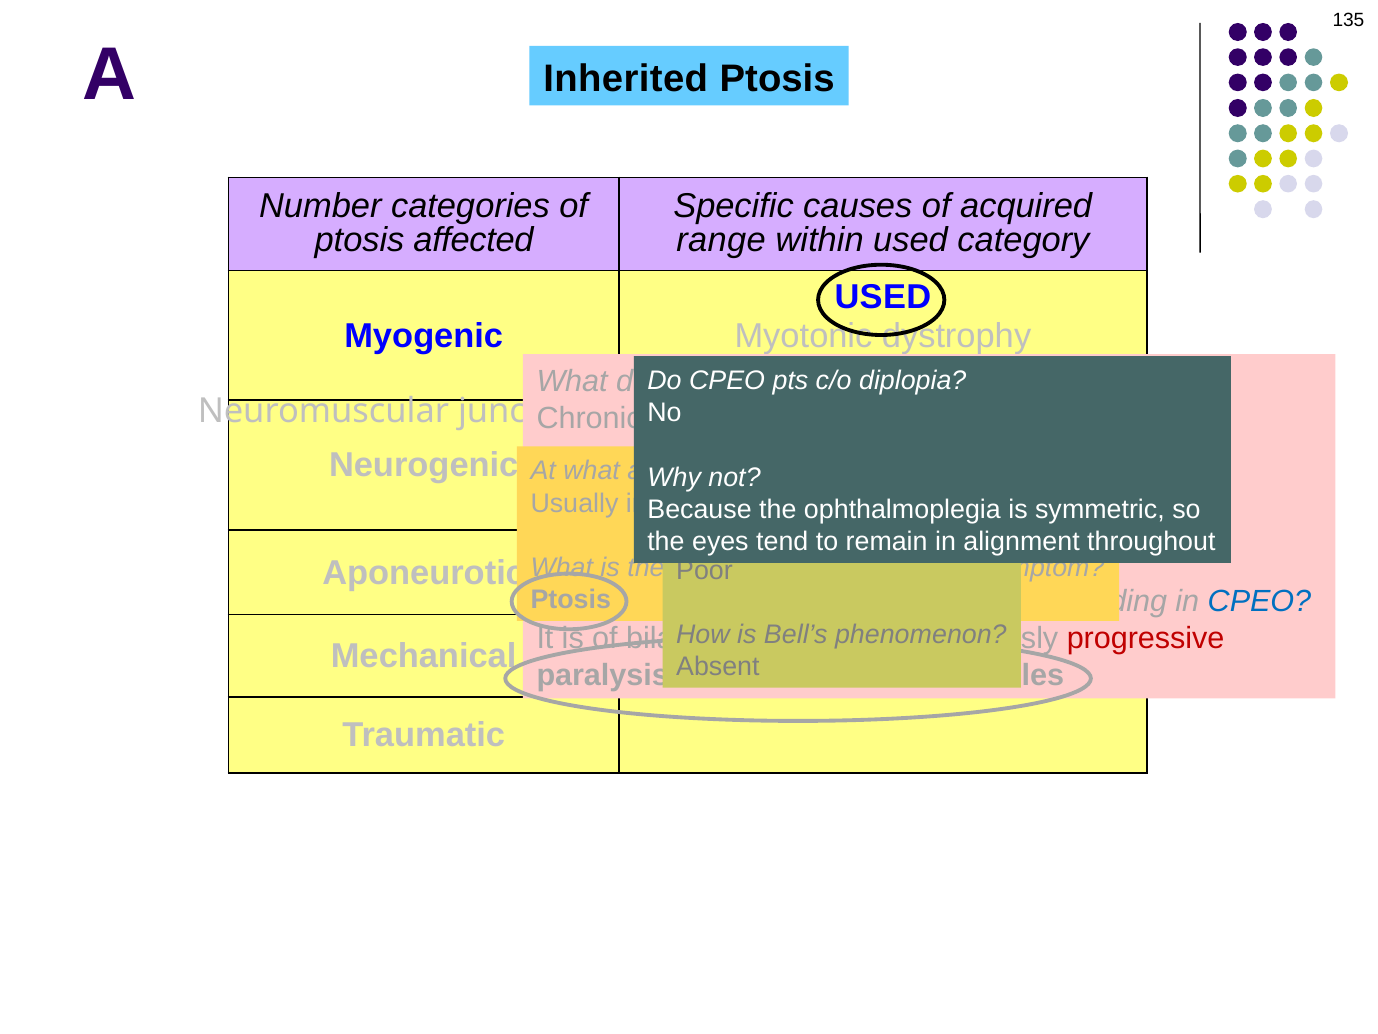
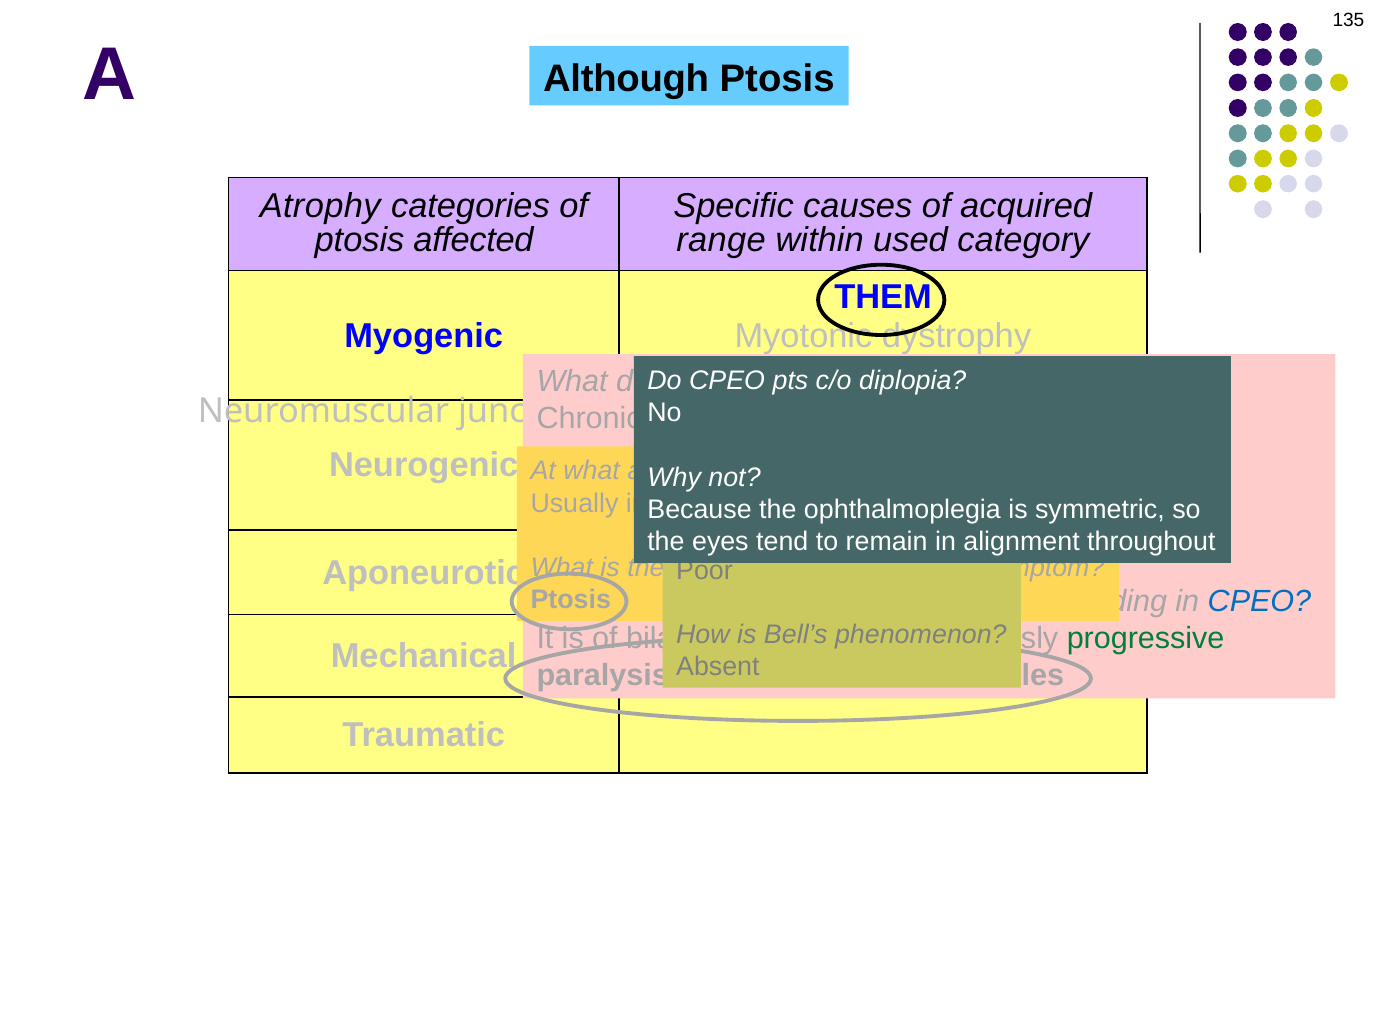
Inherited: Inherited -> Although
Number: Number -> Atrophy
USED at (883, 297): USED -> THEM
progressive at (1146, 638) colour: red -> green
